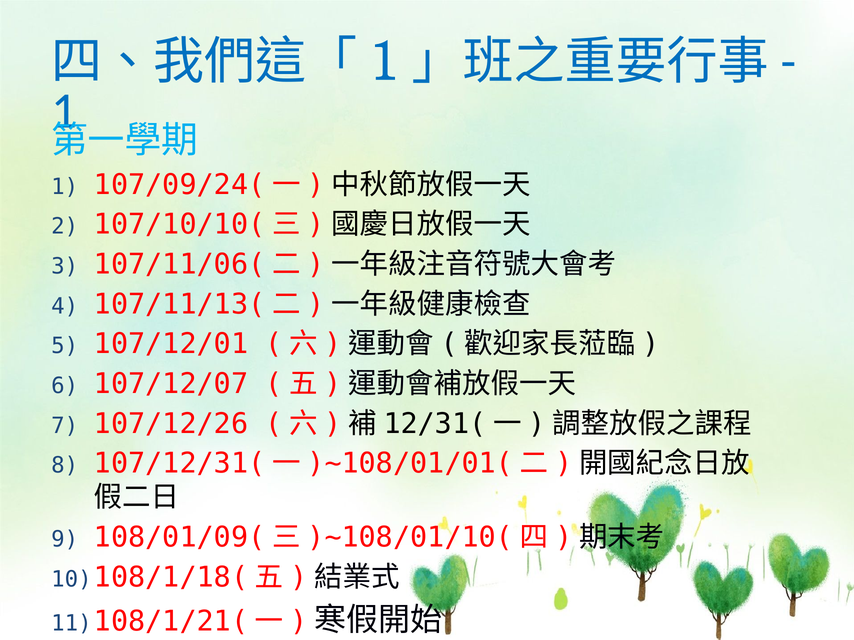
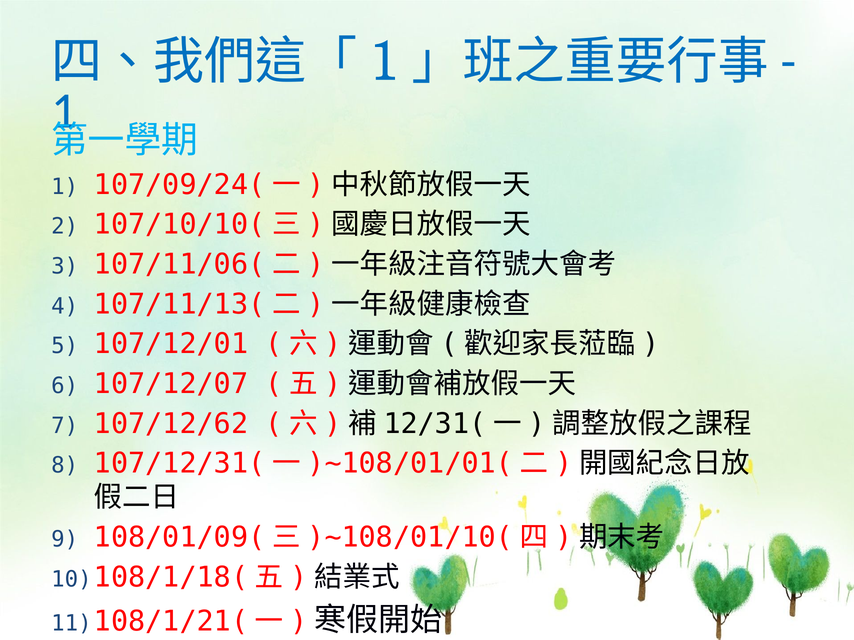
107/12/26: 107/12/26 -> 107/12/62
